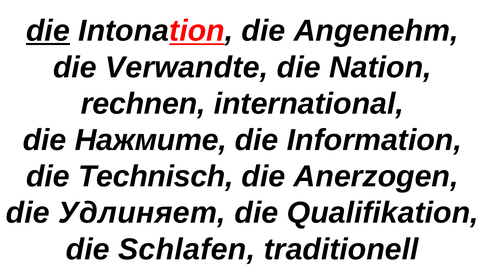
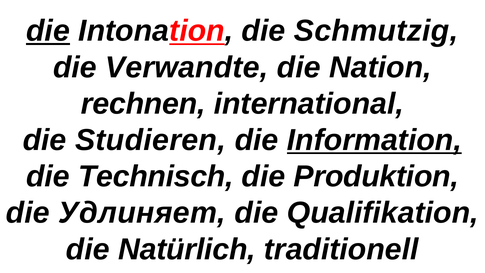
Angenehm: Angenehm -> Schmutzig
Нажмите: Нажмите -> Studieren
Information underline: none -> present
Anerzogen: Anerzogen -> Produktion
Schlafen: Schlafen -> Natürlich
